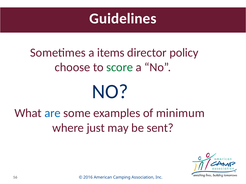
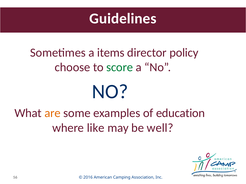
are colour: blue -> orange
minimum: minimum -> education
just: just -> like
sent: sent -> well
